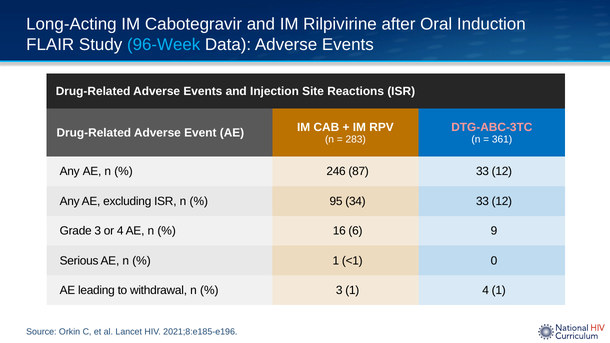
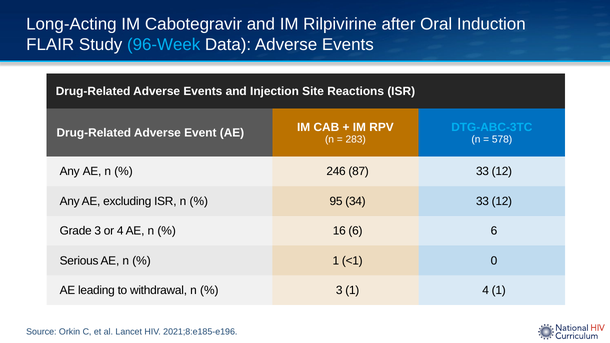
DTG-ABC-3TC colour: pink -> light blue
361: 361 -> 578
6 9: 9 -> 6
